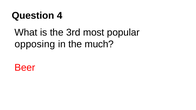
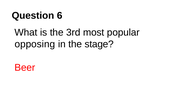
4: 4 -> 6
much: much -> stage
